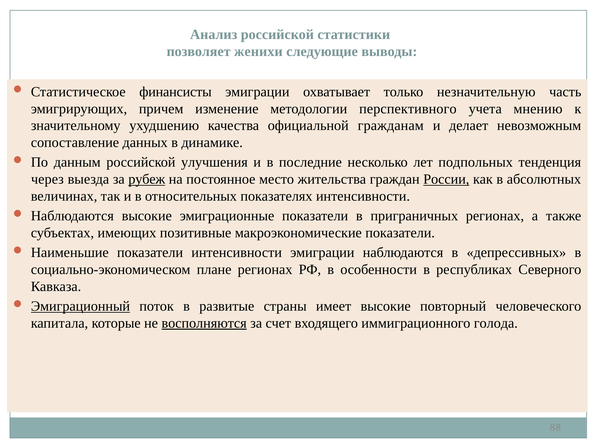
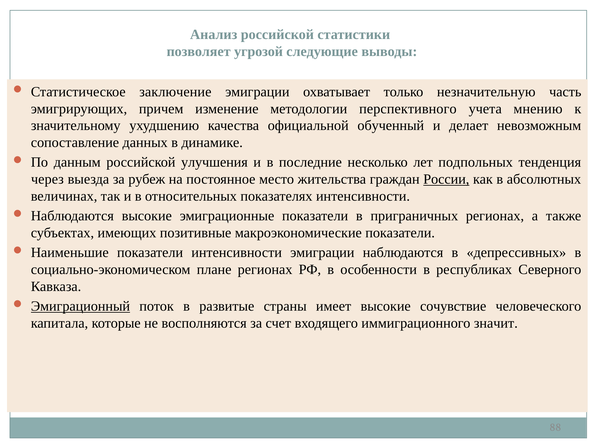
женихи: женихи -> угрозой
финансисты: финансисты -> заключение
гражданам: гражданам -> обученный
рубеж underline: present -> none
повторный: повторный -> сочувствие
восполняются underline: present -> none
голода: голода -> значит
